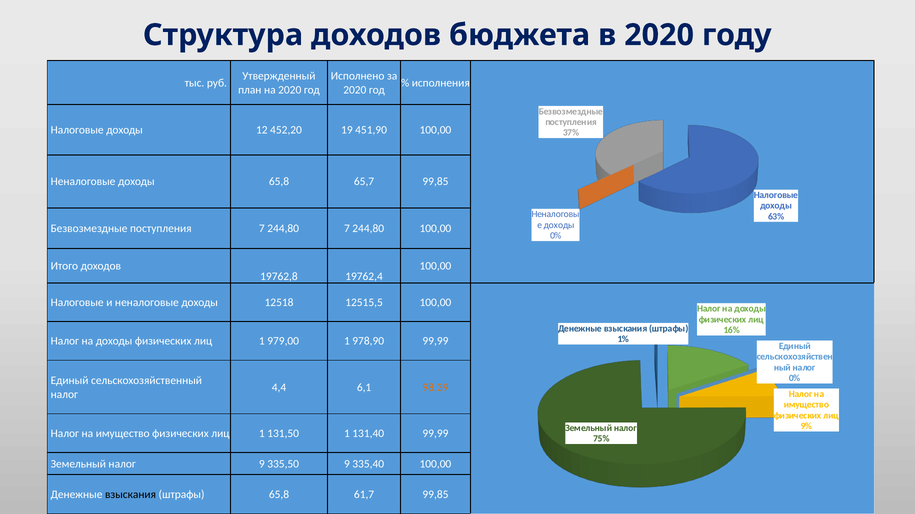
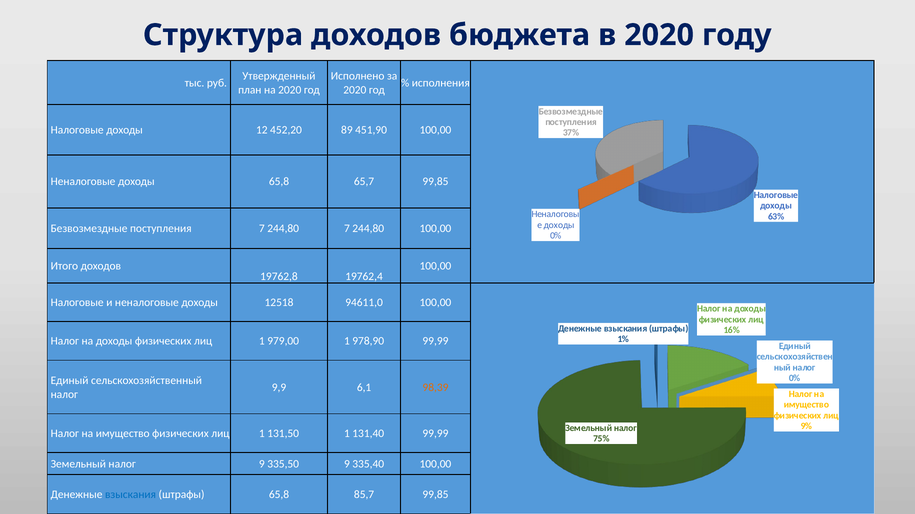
19: 19 -> 89
12515,5: 12515,5 -> 94611,0
4,4: 4,4 -> 9,9
взыскания at (131, 495) colour: black -> blue
61,7: 61,7 -> 85,7
